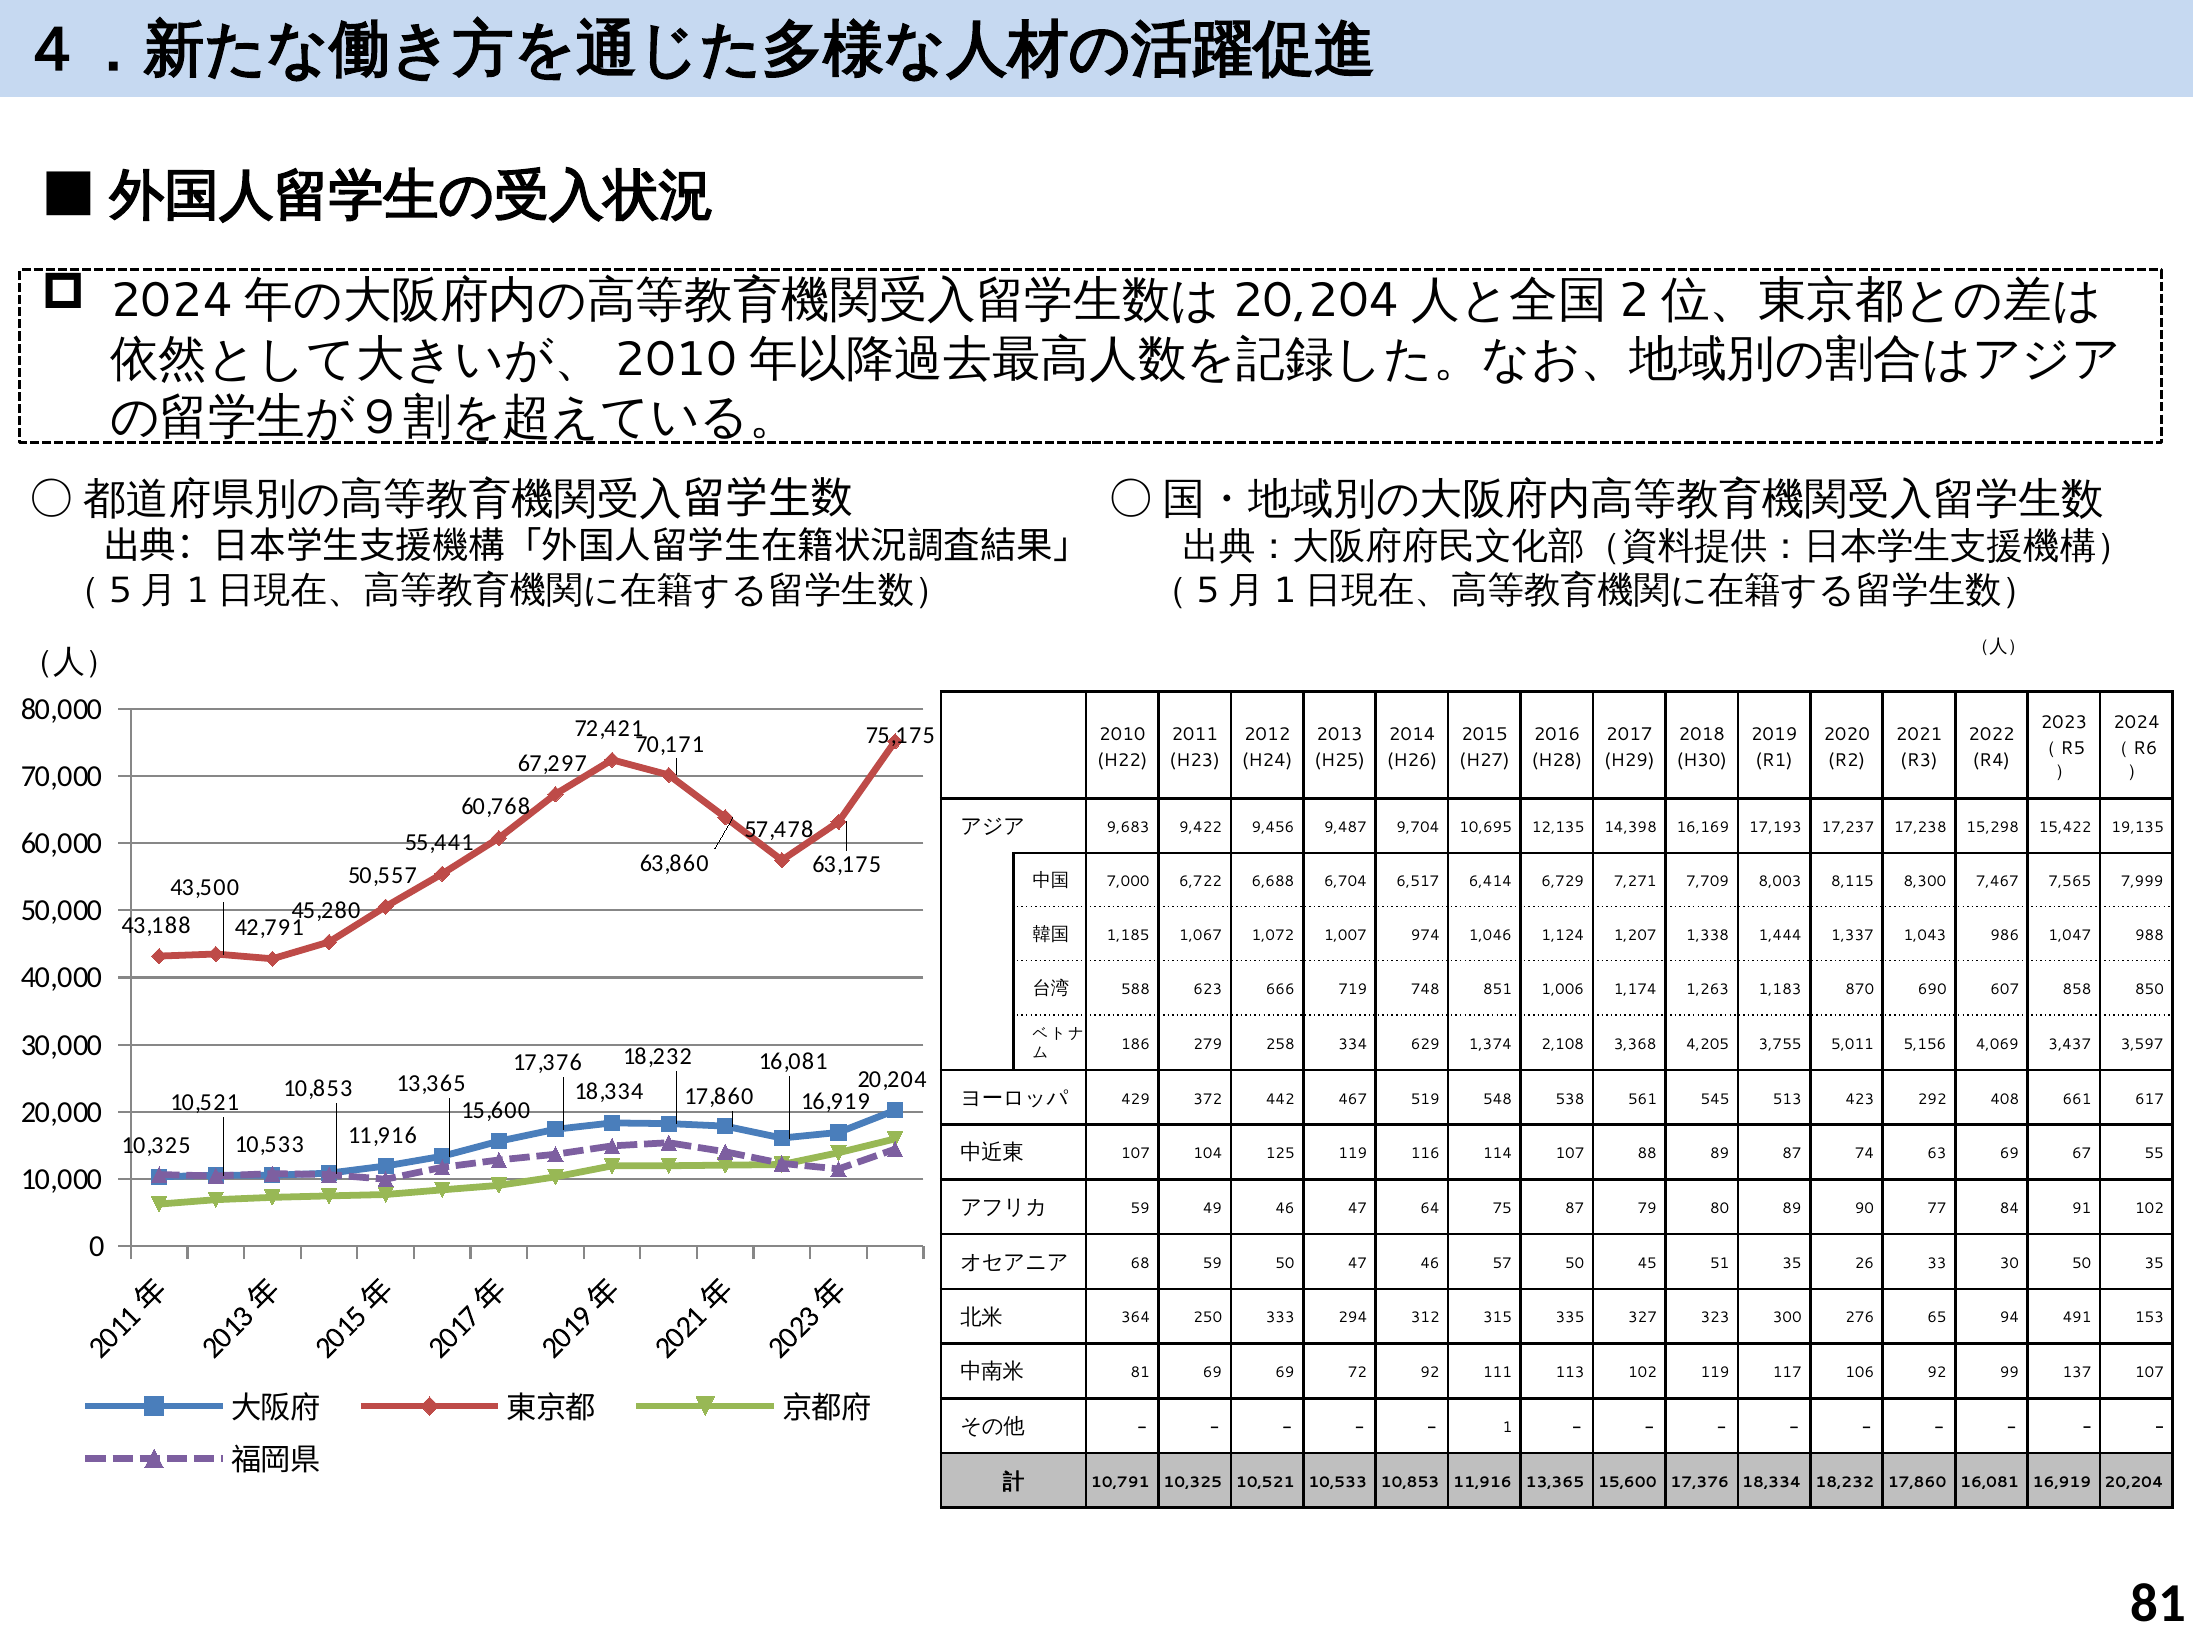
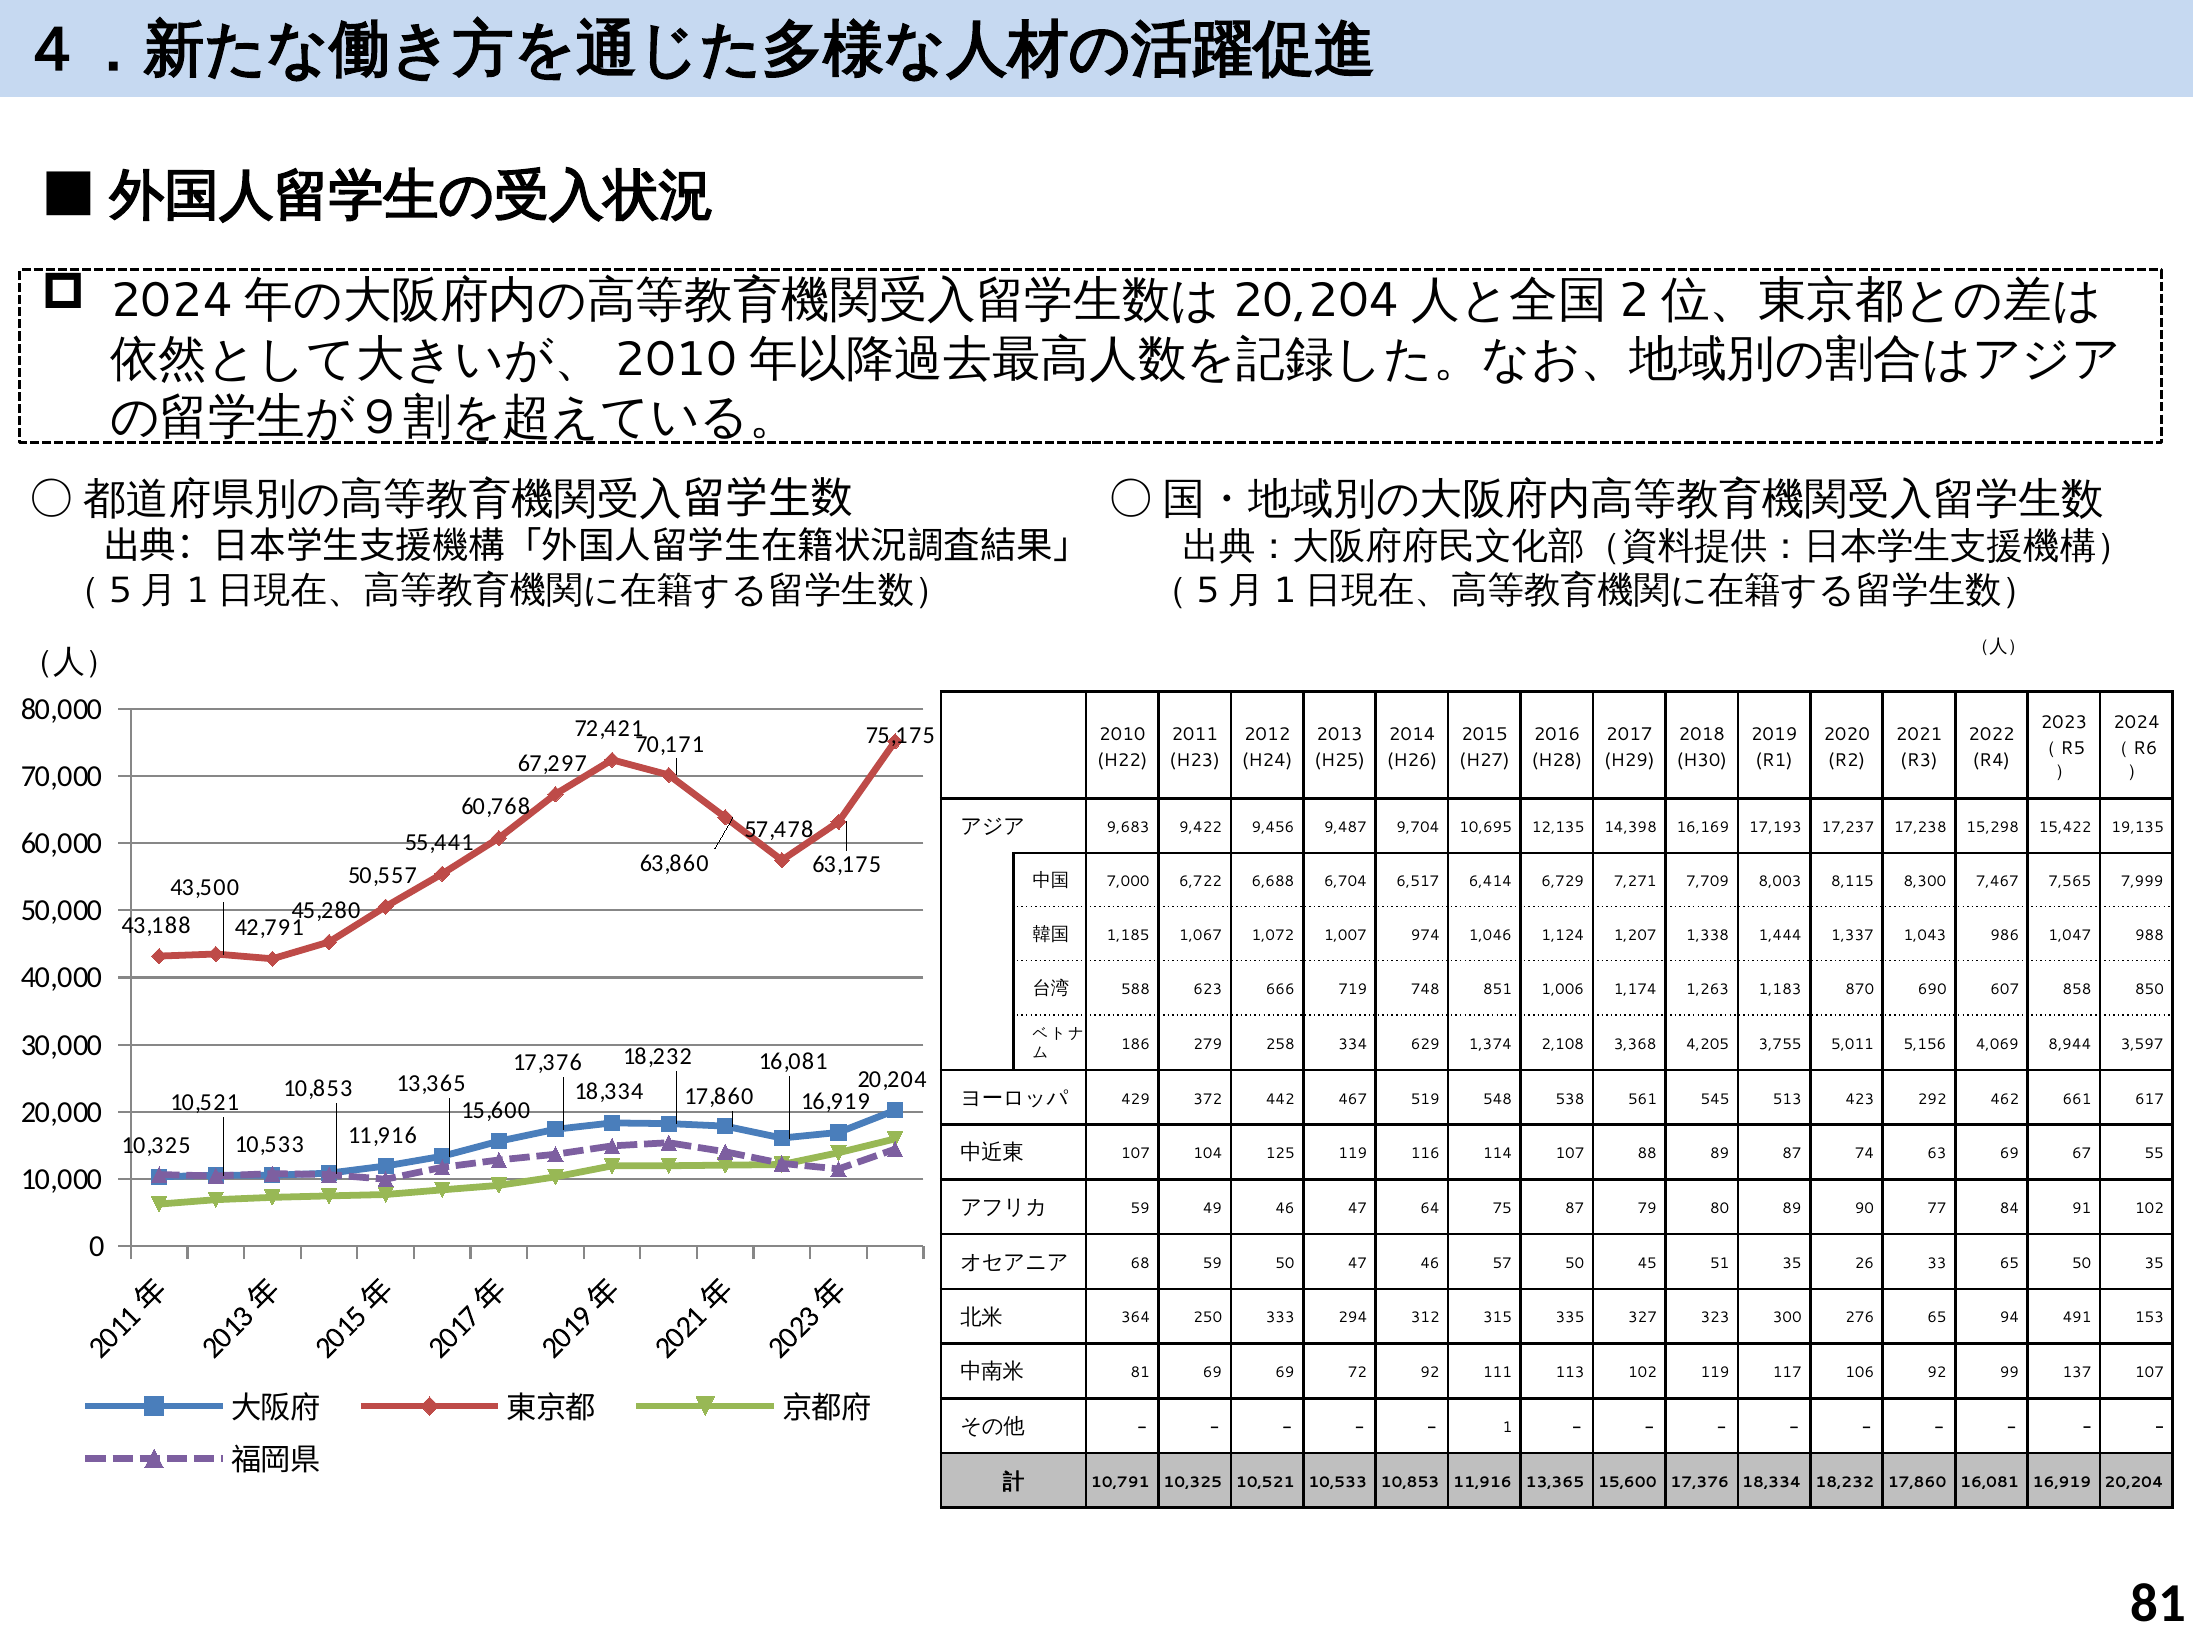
3,437: 3,437 -> 8,944
408: 408 -> 462
33 30: 30 -> 65
